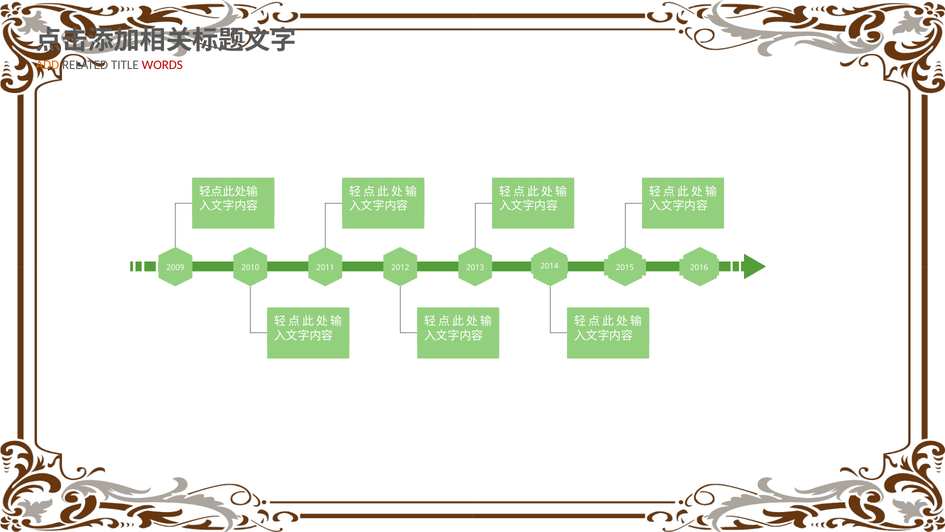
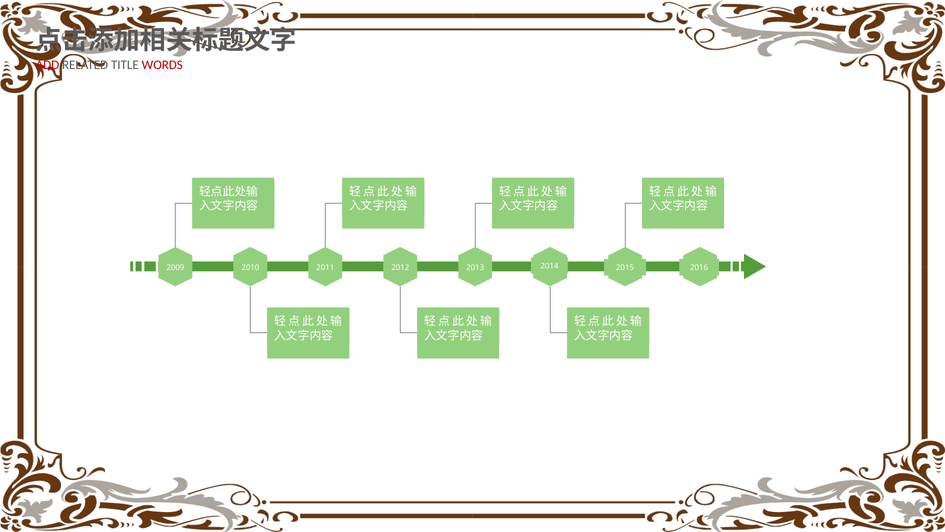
ADD colour: orange -> red
